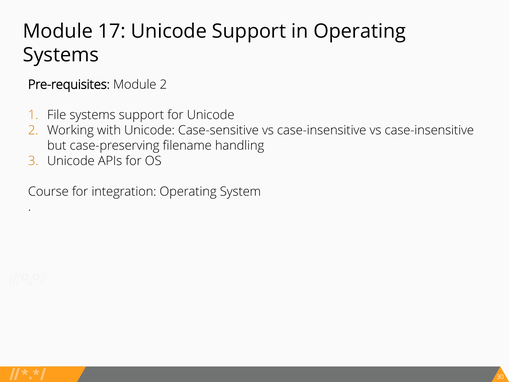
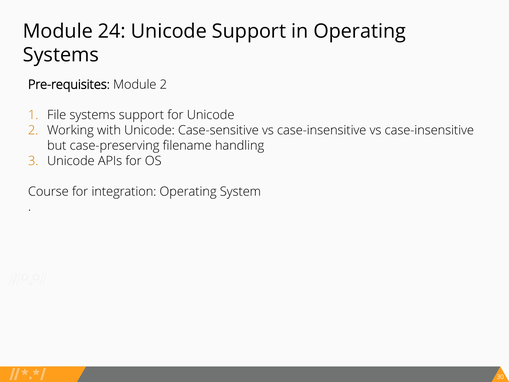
17: 17 -> 24
